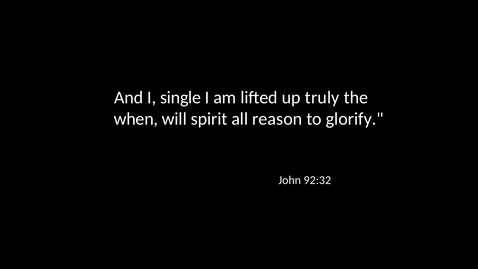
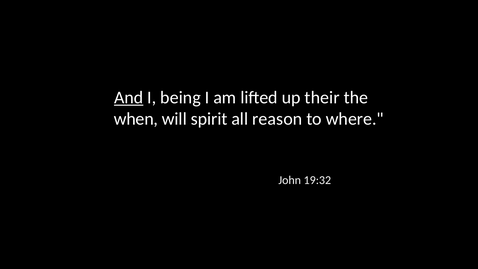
And underline: none -> present
single: single -> being
truly: truly -> their
glorify: glorify -> where
92:32: 92:32 -> 19:32
